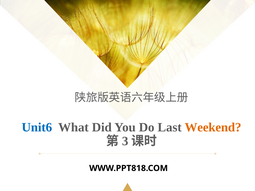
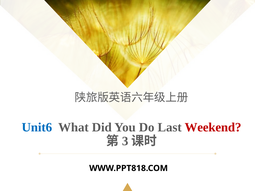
Weekend colour: orange -> red
